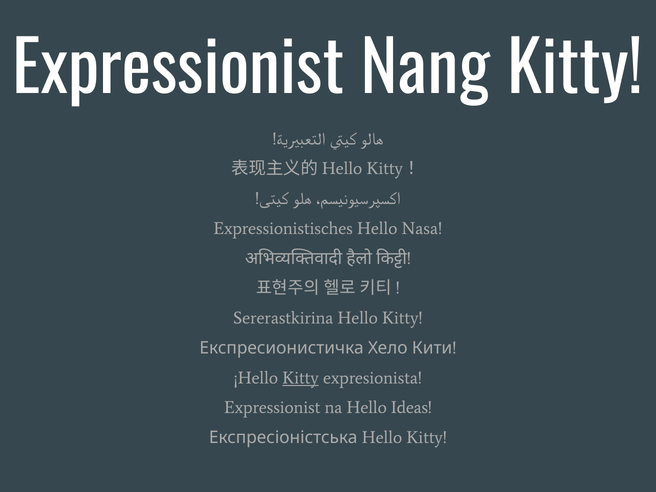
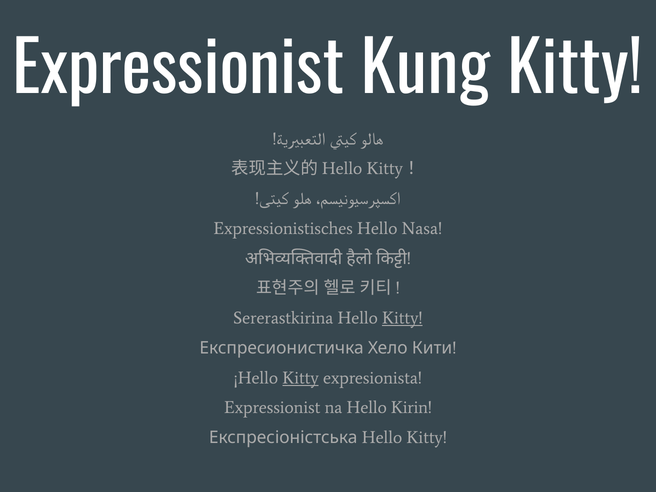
Nang: Nang -> Kung
Kitty at (402, 318) underline: none -> present
Ideas: Ideas -> Kirin
